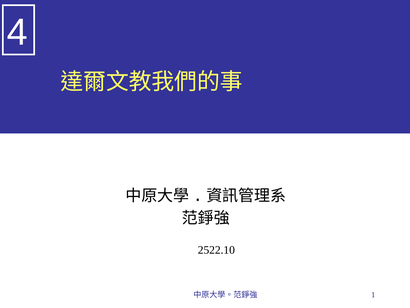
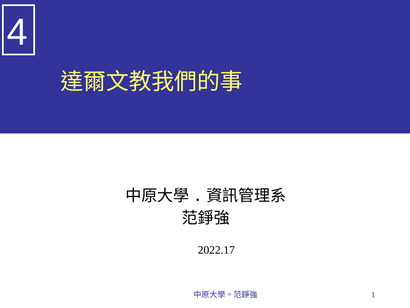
2522.10: 2522.10 -> 2022.17
